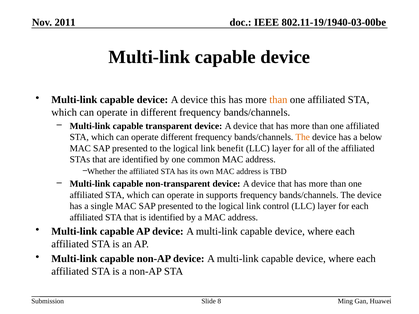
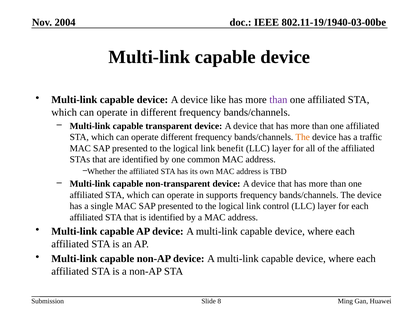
2011: 2011 -> 2004
this: this -> like
than at (278, 100) colour: orange -> purple
below: below -> traffic
